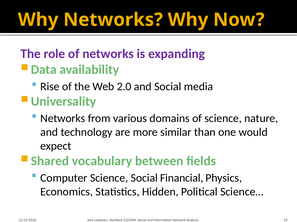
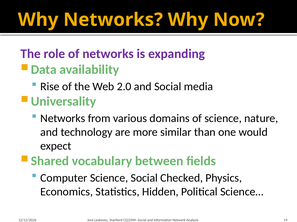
Financial: Financial -> Checked
